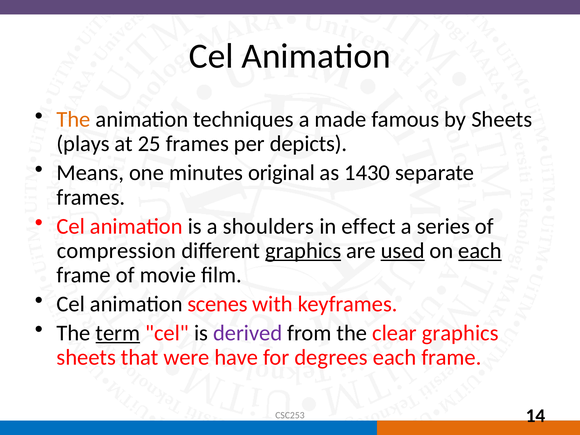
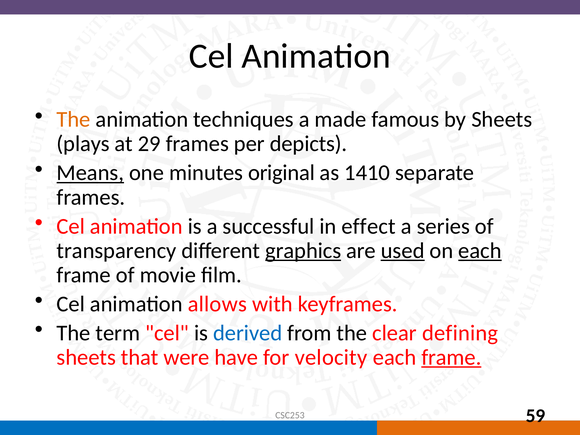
25: 25 -> 29
Means underline: none -> present
1430: 1430 -> 1410
shoulders: shoulders -> successful
compression: compression -> transparency
scenes: scenes -> allows
term underline: present -> none
derived colour: purple -> blue
clear graphics: graphics -> defining
degrees: degrees -> velocity
frame at (451, 357) underline: none -> present
14: 14 -> 59
